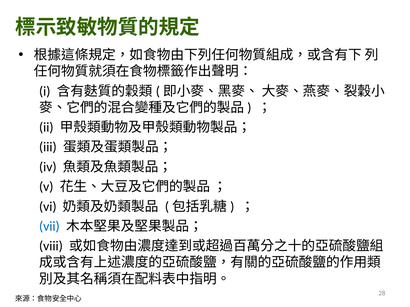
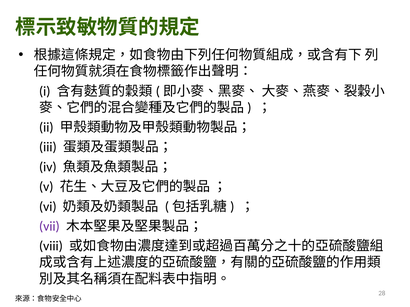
vii colour: blue -> purple
